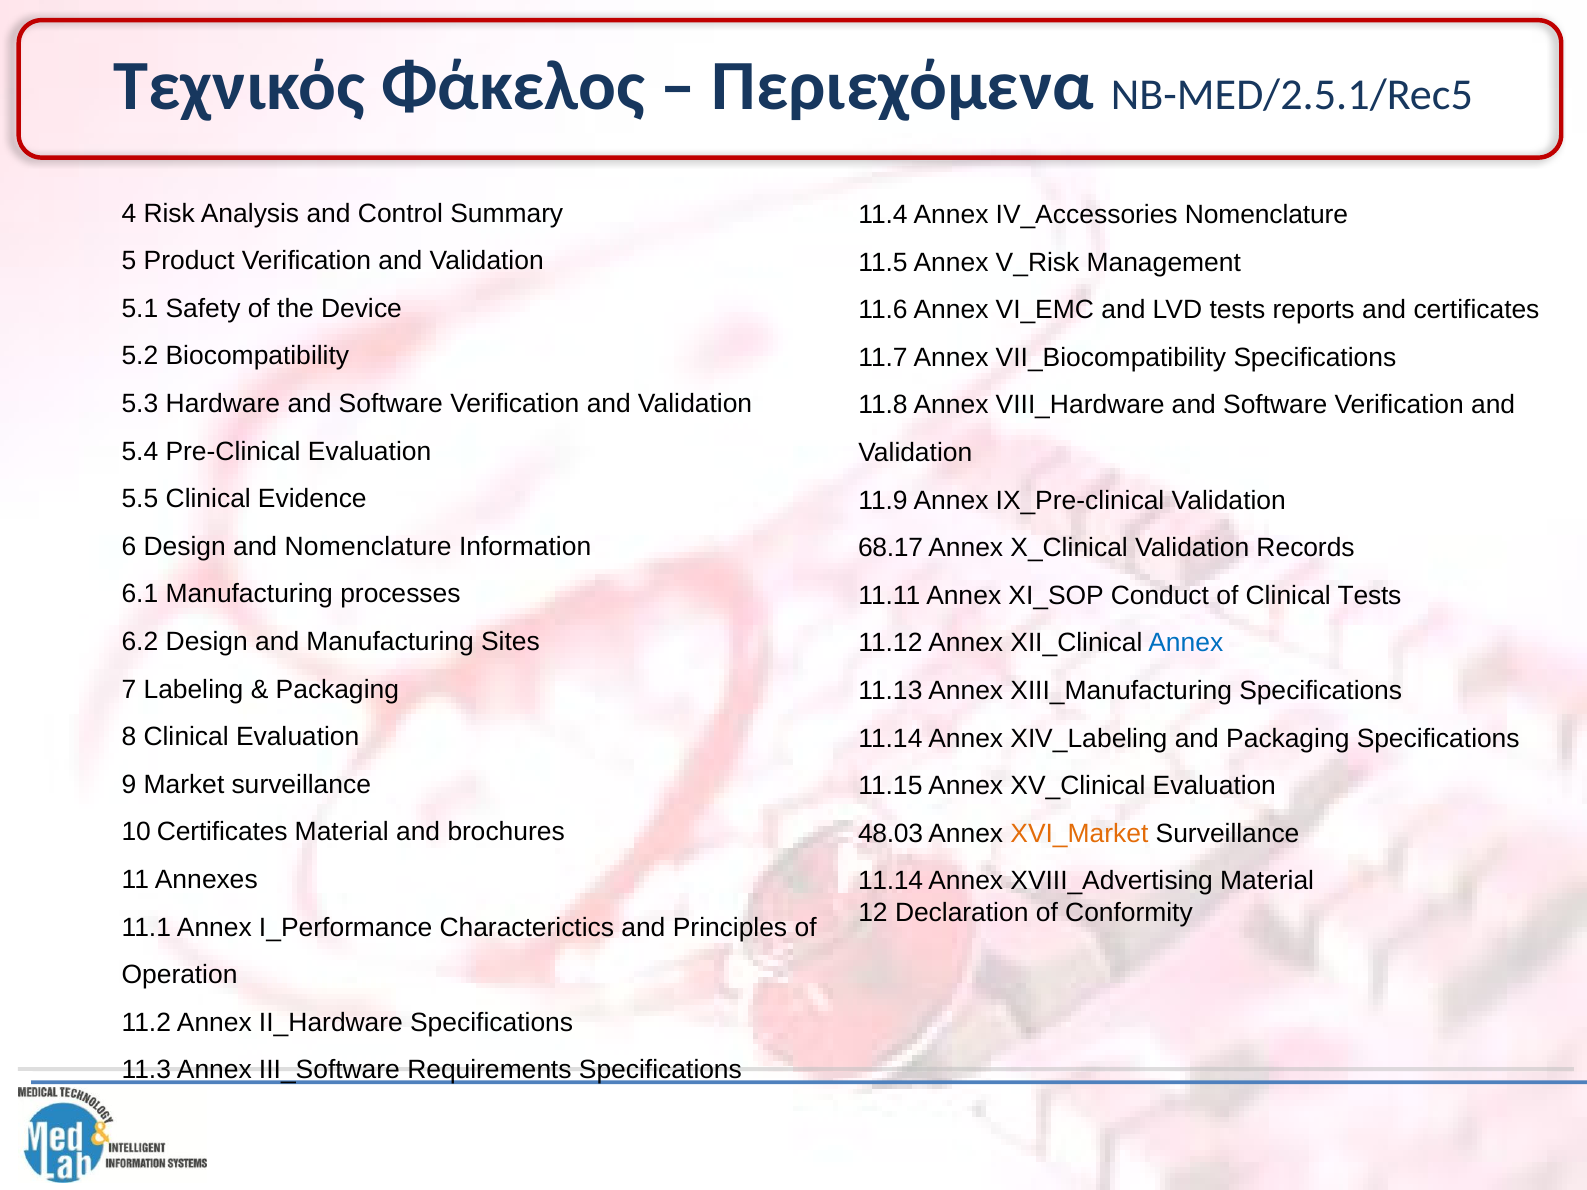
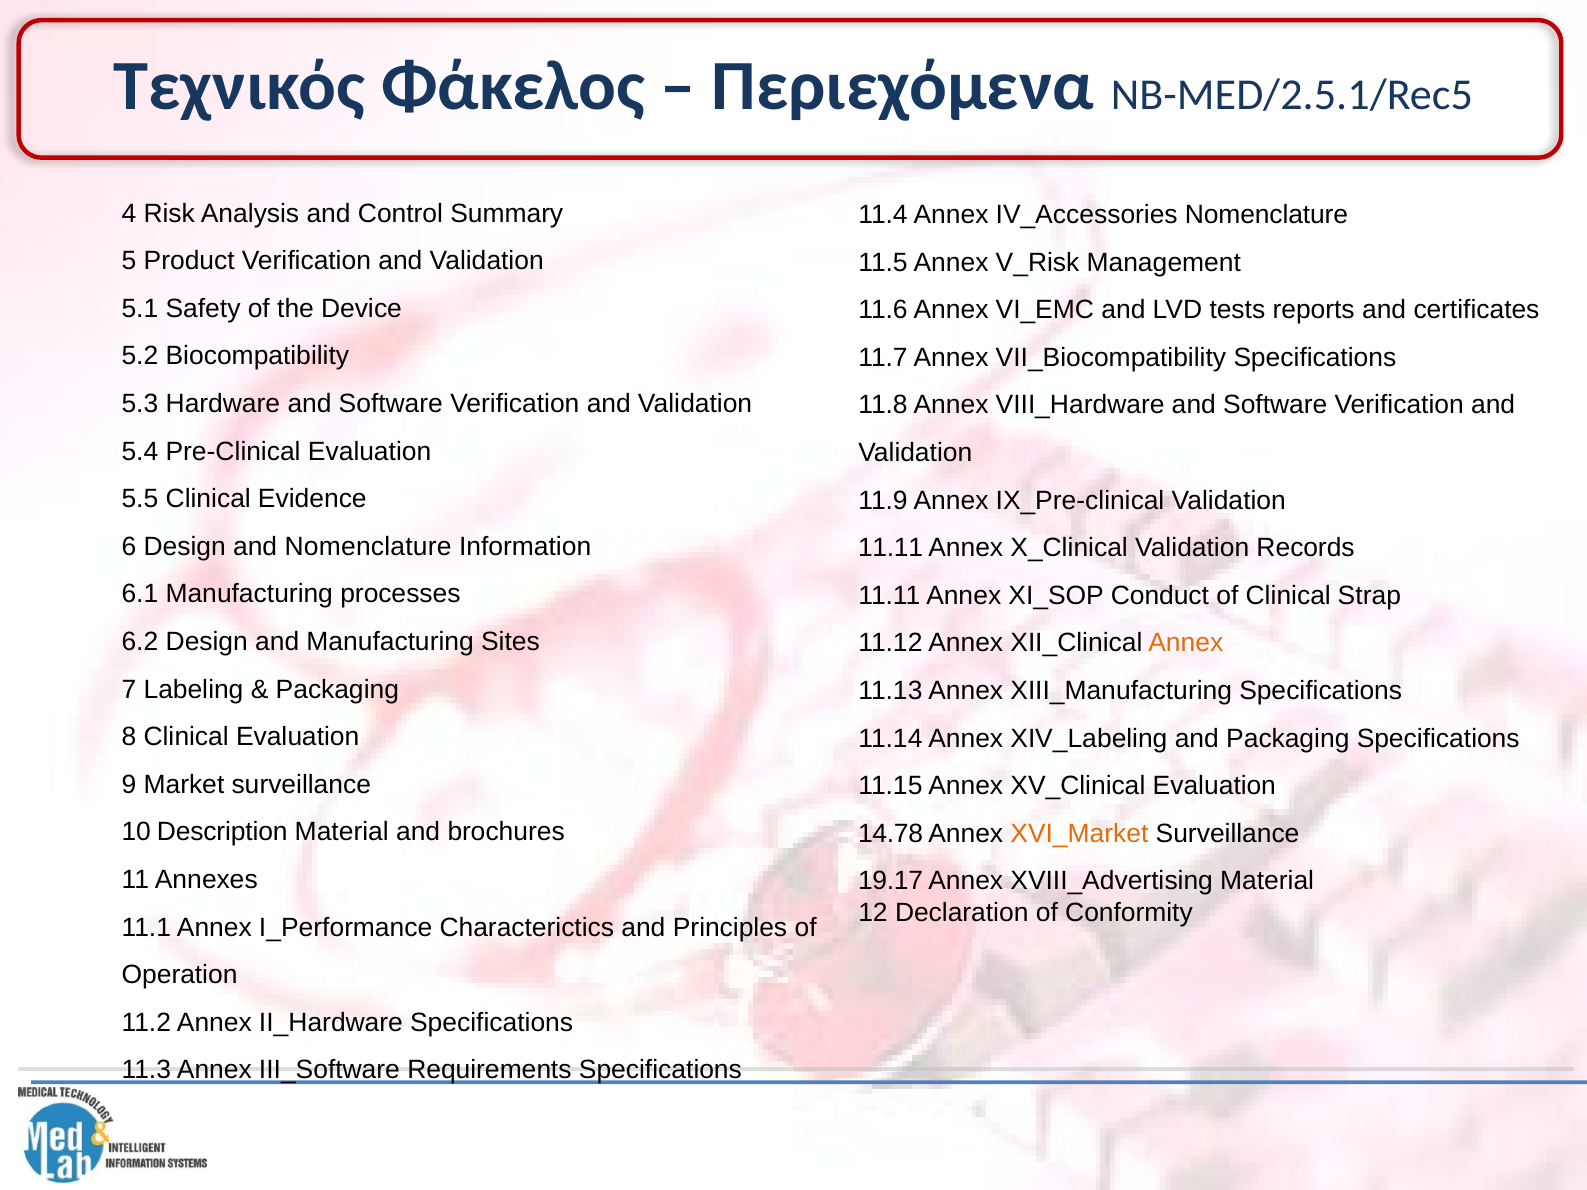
68.17 at (891, 548): 68.17 -> 11.11
Clinical Tests: Tests -> Strap
Annex at (1186, 643) colour: blue -> orange
10 Certificates: Certificates -> Description
48.03: 48.03 -> 14.78
11.14 at (891, 881): 11.14 -> 19.17
